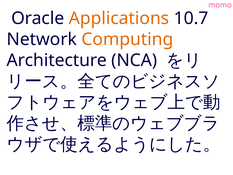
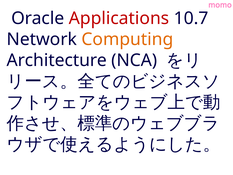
Applications colour: orange -> red
